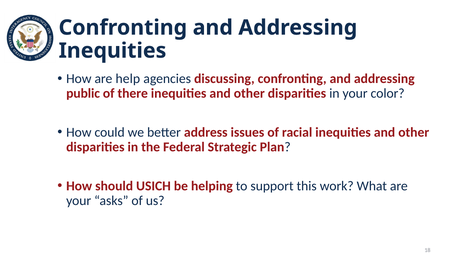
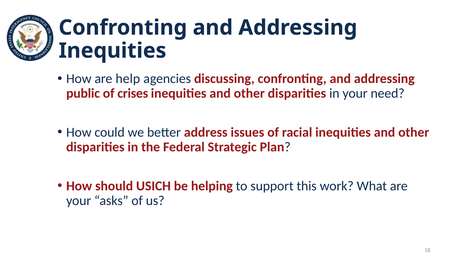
there: there -> crises
color: color -> need
